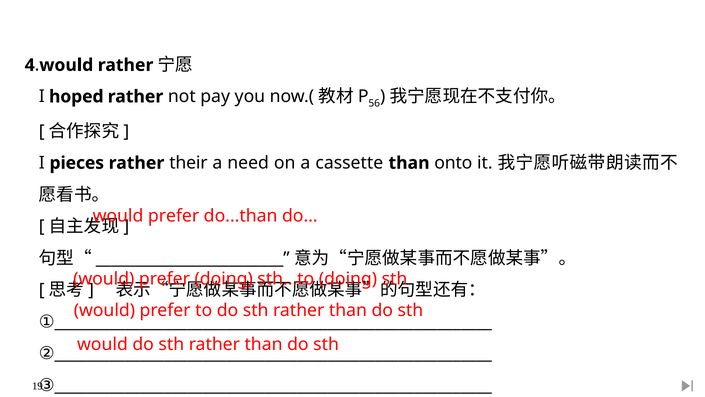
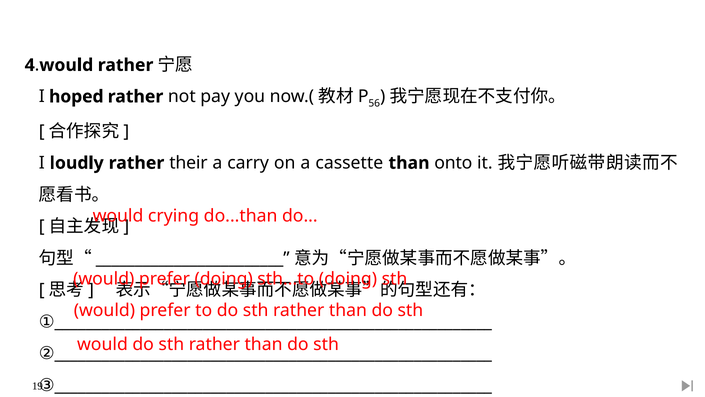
pieces: pieces -> loudly
need: need -> carry
prefer at (174, 216): prefer -> crying
